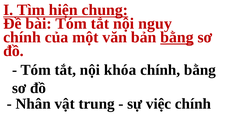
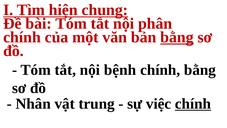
nguy: nguy -> phân
khóa: khóa -> bệnh
chính at (193, 103) underline: none -> present
